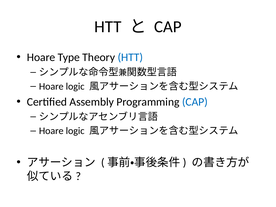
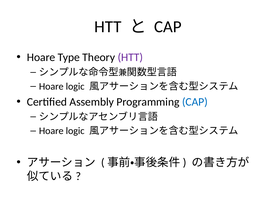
HTT at (130, 57) colour: blue -> purple
